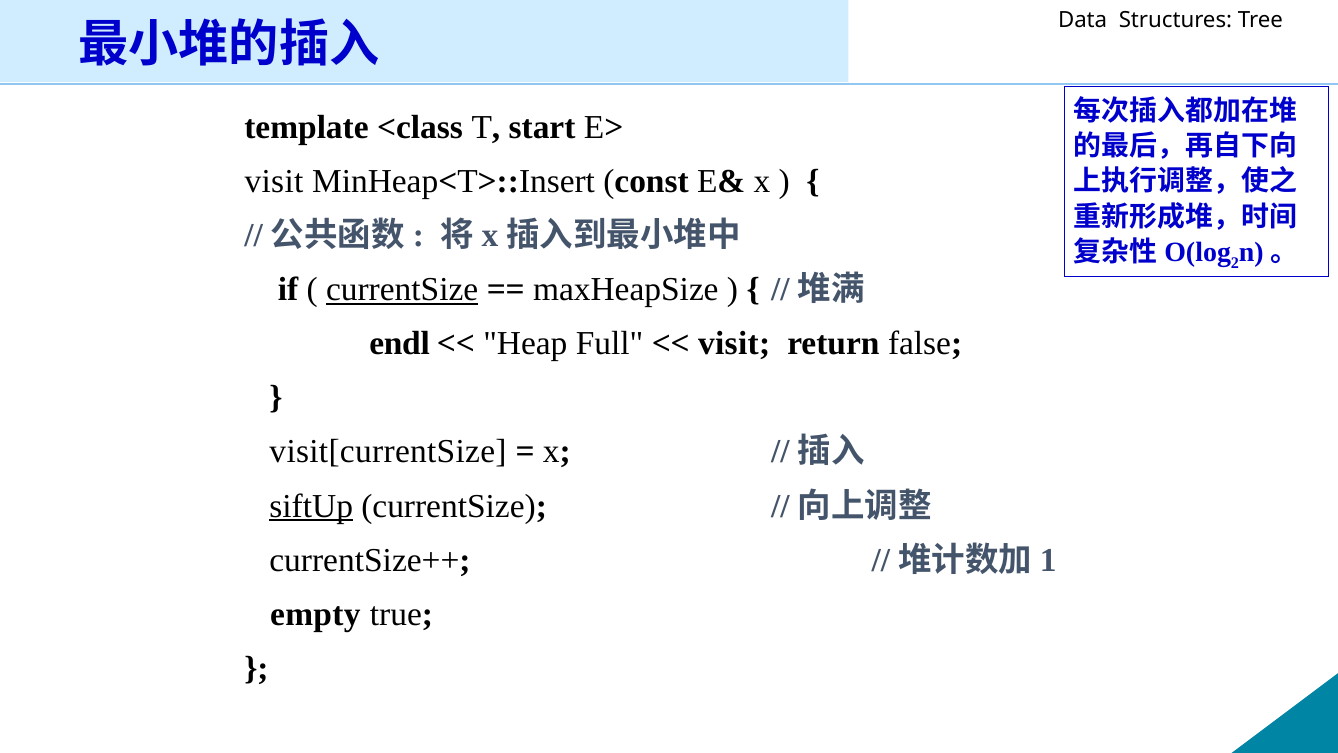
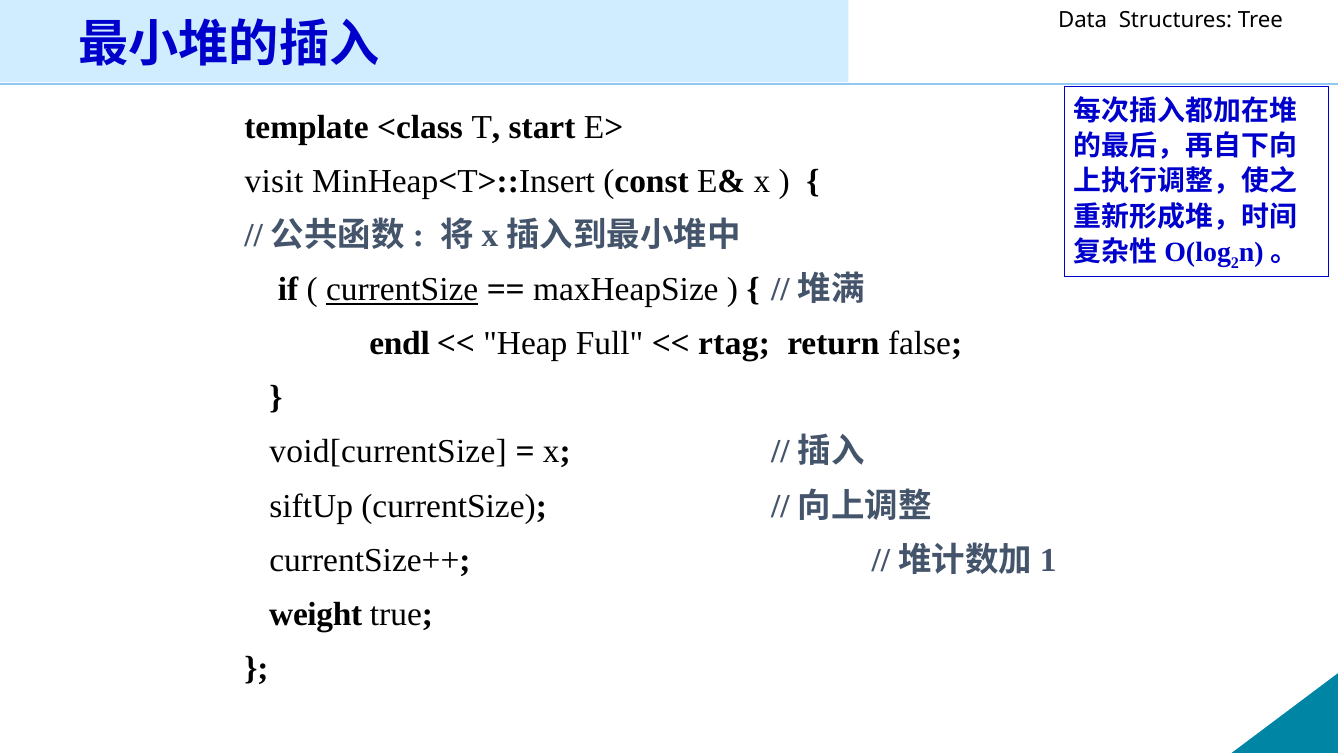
visit at (734, 343): visit -> rtag
visit[currentSize: visit[currentSize -> void[currentSize
siftUp underline: present -> none
empty: empty -> weight
